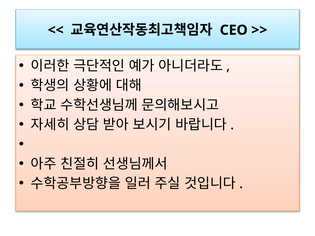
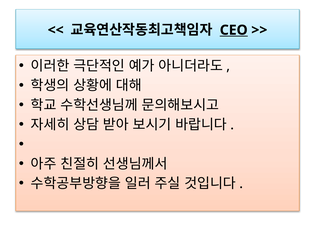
CEO underline: none -> present
